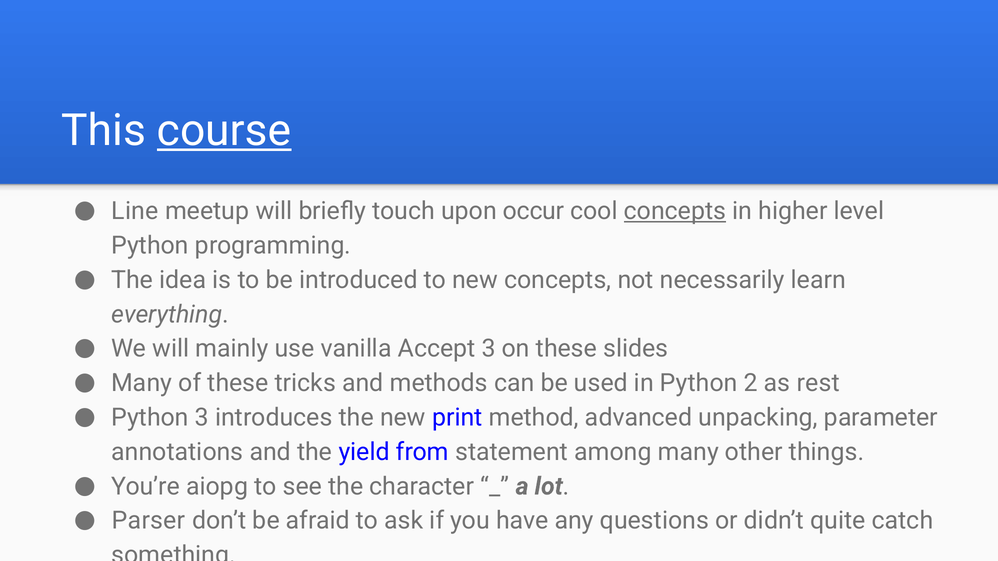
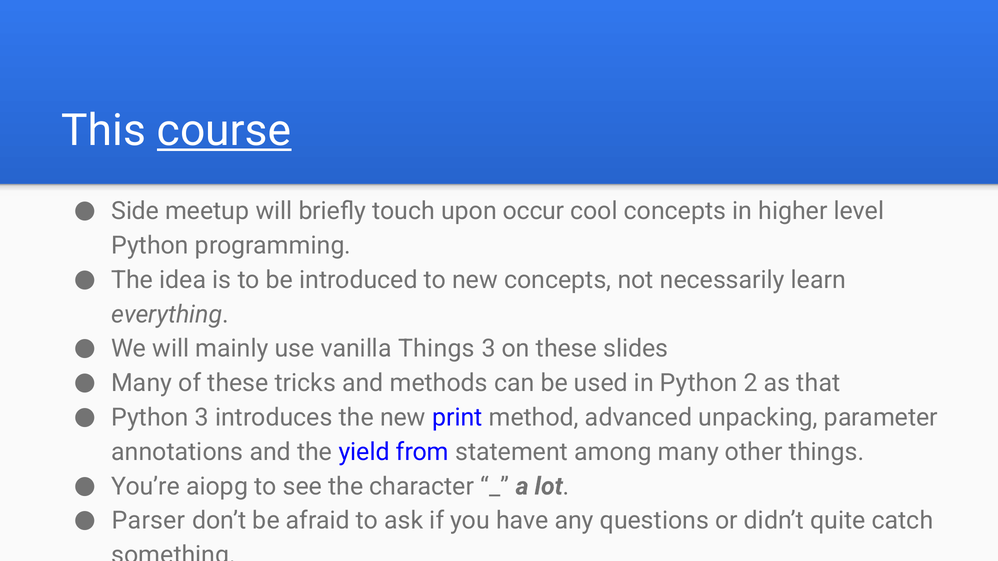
Line: Line -> Side
concepts at (675, 211) underline: present -> none
vanilla Accept: Accept -> Things
rest: rest -> that
